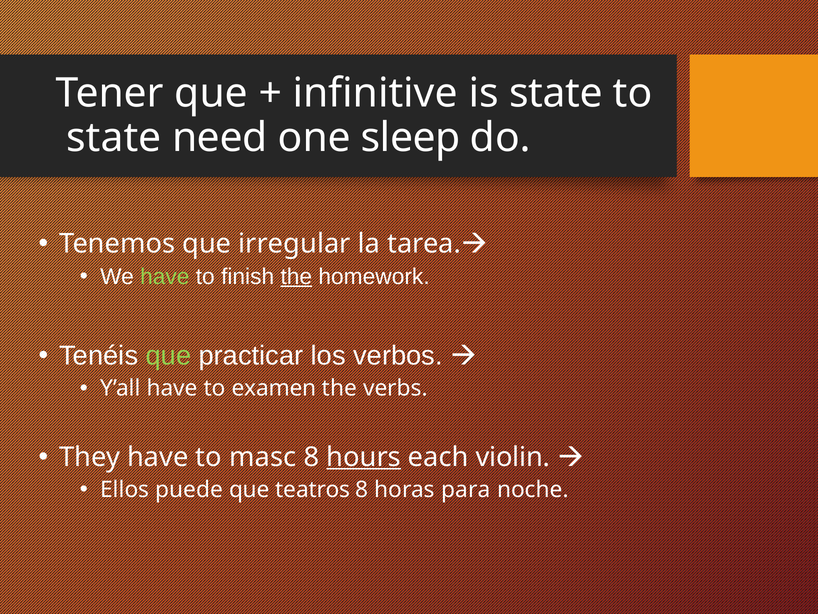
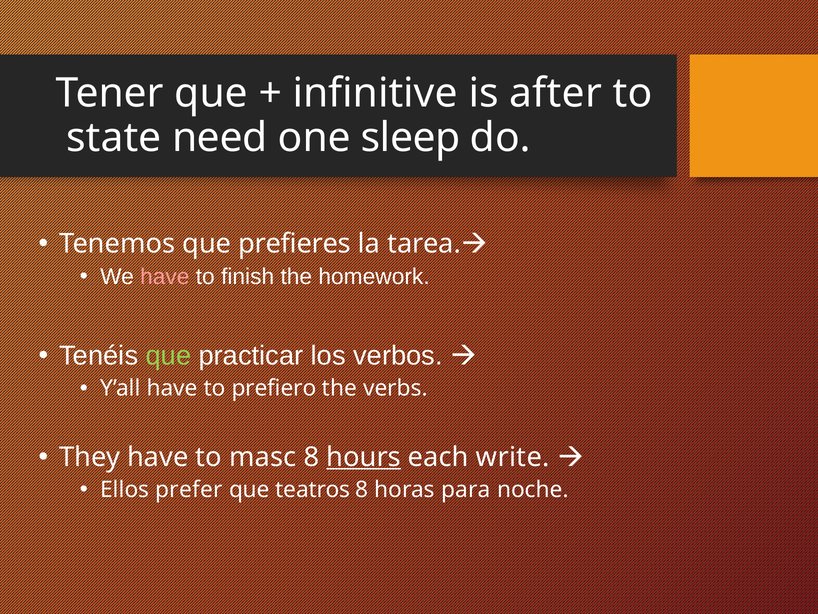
is state: state -> after
irregular: irregular -> prefieres
have at (165, 276) colour: light green -> pink
the at (296, 276) underline: present -> none
examen: examen -> prefiero
violin: violin -> write
puede: puede -> prefer
